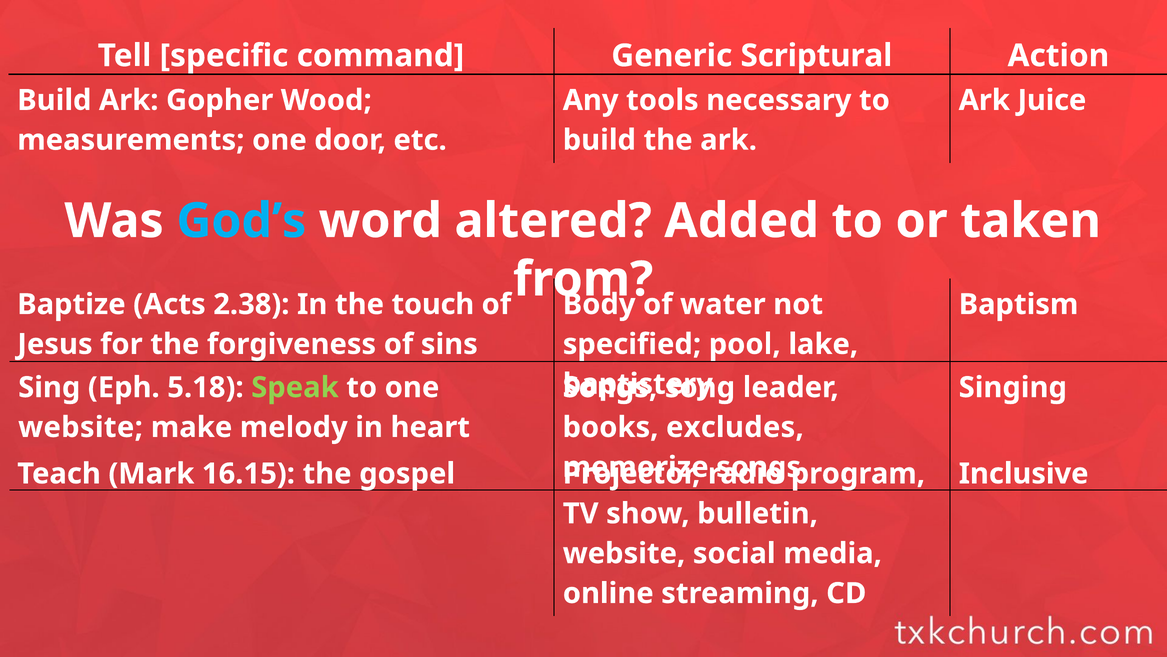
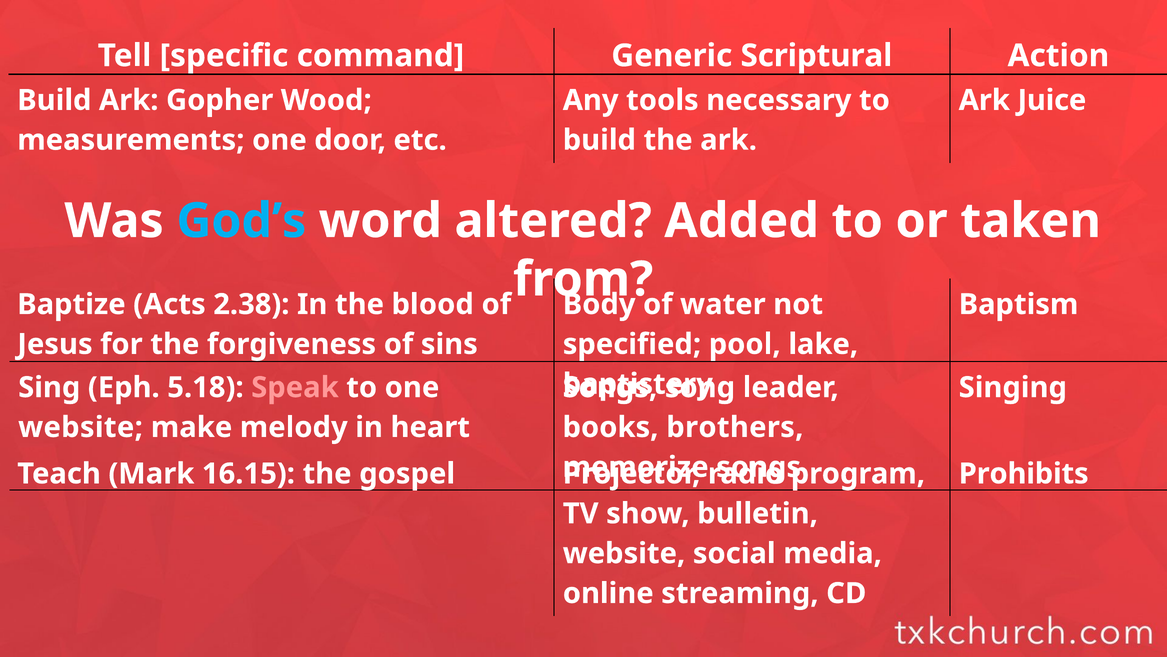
touch: touch -> blood
Speak colour: light green -> pink
excludes: excludes -> brothers
Inclusive: Inclusive -> Prohibits
